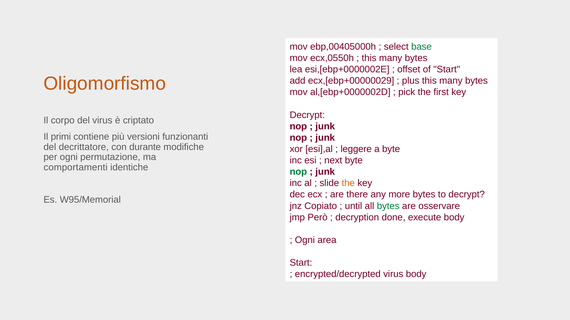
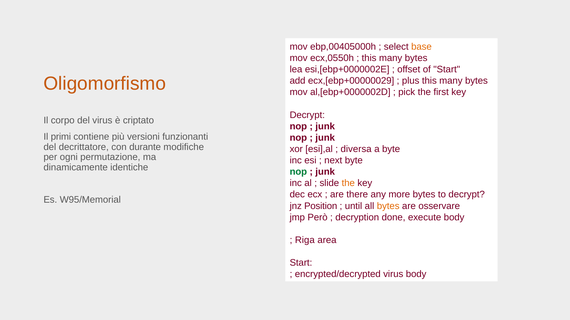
base colour: green -> orange
leggere: leggere -> diversa
comportamenti: comportamenti -> dinamicamente
Copiato: Copiato -> Position
bytes at (388, 206) colour: green -> orange
Ogni at (305, 240): Ogni -> Riga
